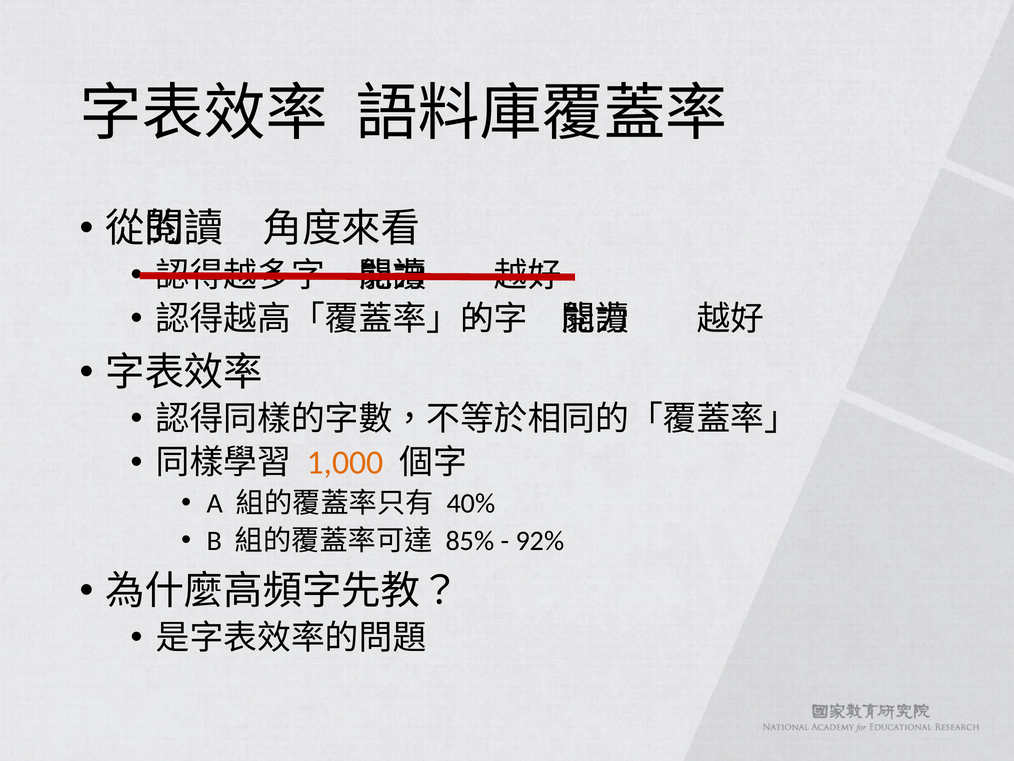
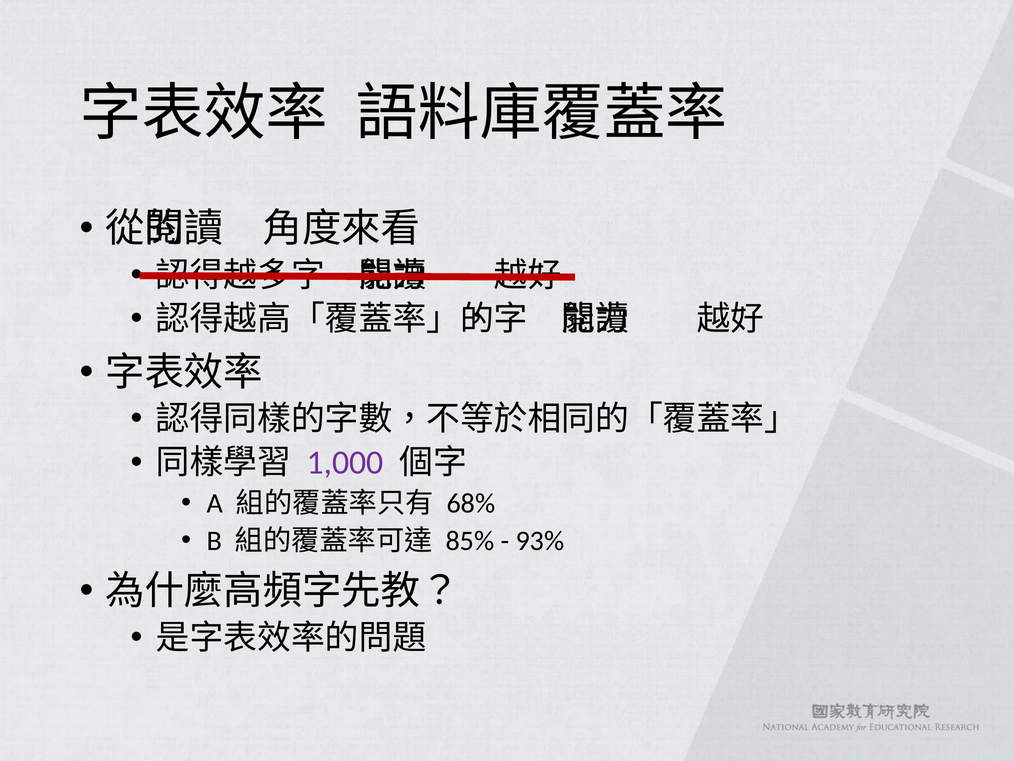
1,000 colour: orange -> purple
40%: 40% -> 68%
92%: 92% -> 93%
